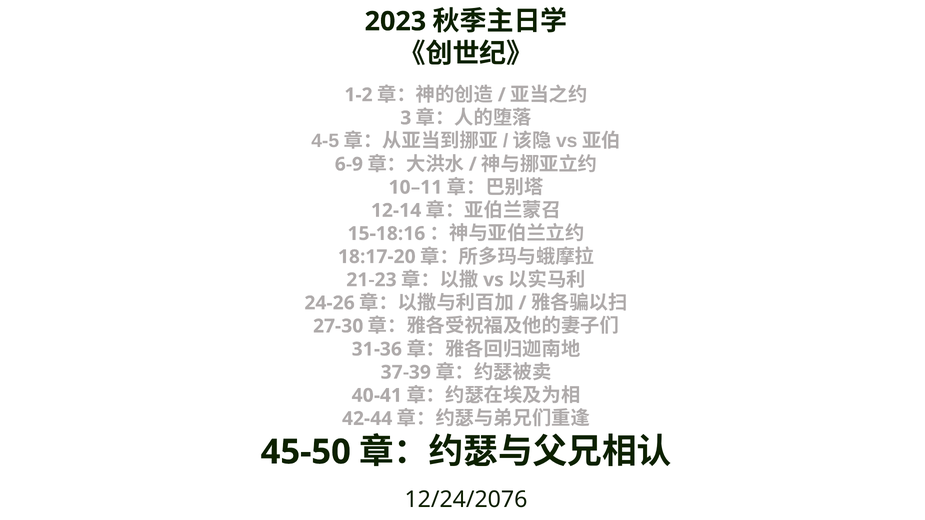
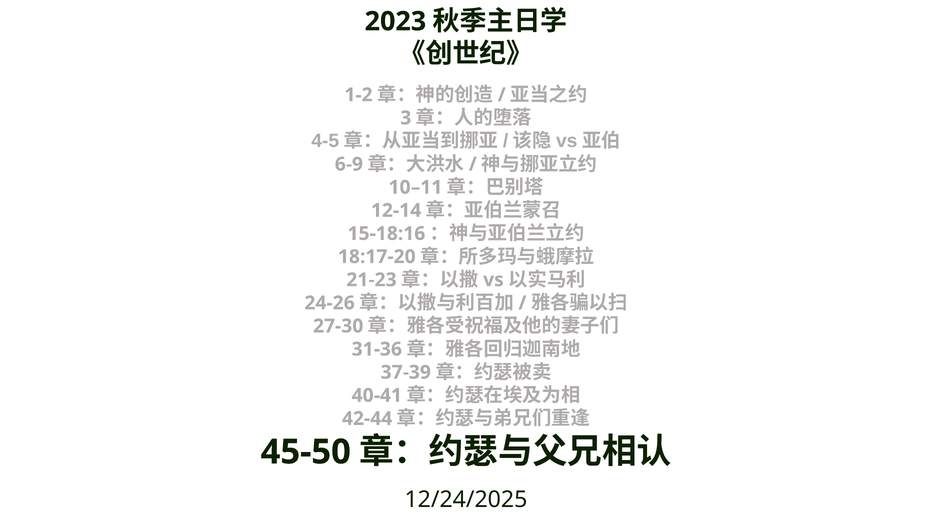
12/24/2076: 12/24/2076 -> 12/24/2025
